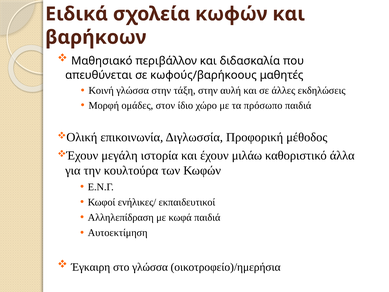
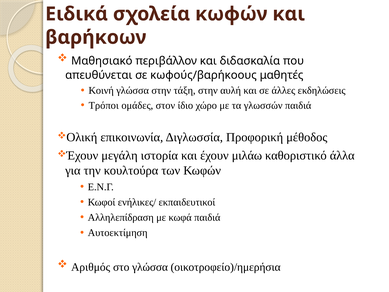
Μορφή: Μορφή -> Τρόποι
πρόσωπο: πρόσωπο -> γλωσσών
Έγκαιρη: Έγκαιρη -> Αριθμός
